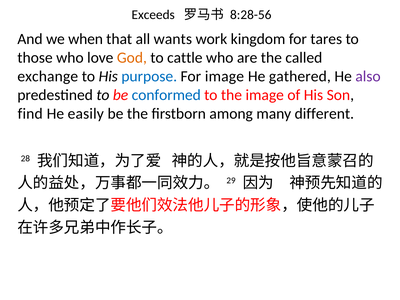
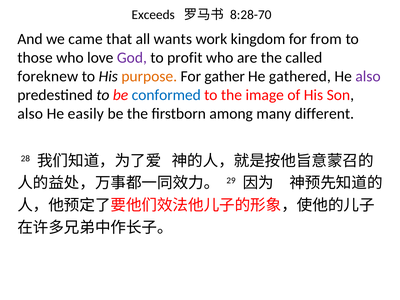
8:28-56: 8:28-56 -> 8:28-70
when: when -> came
tares: tares -> from
God colour: orange -> purple
cattle: cattle -> profit
exchange: exchange -> foreknew
purpose colour: blue -> orange
For image: image -> gather
find at (30, 114): find -> also
